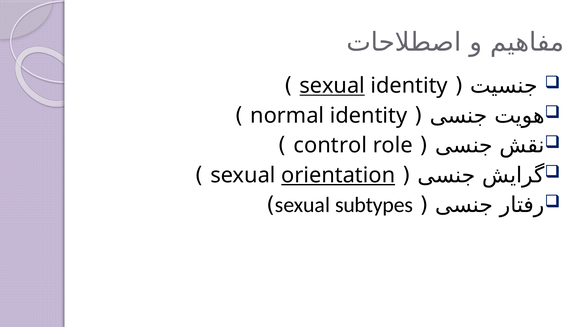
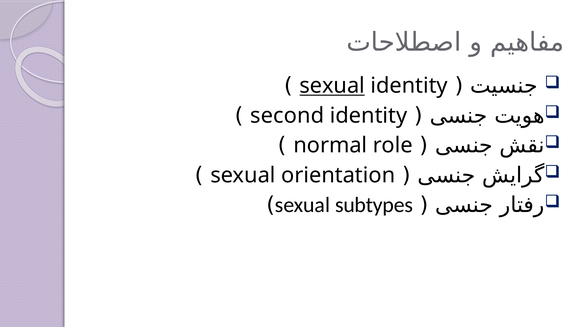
normal: normal -> second
control: control -> normal
orientation underline: present -> none
